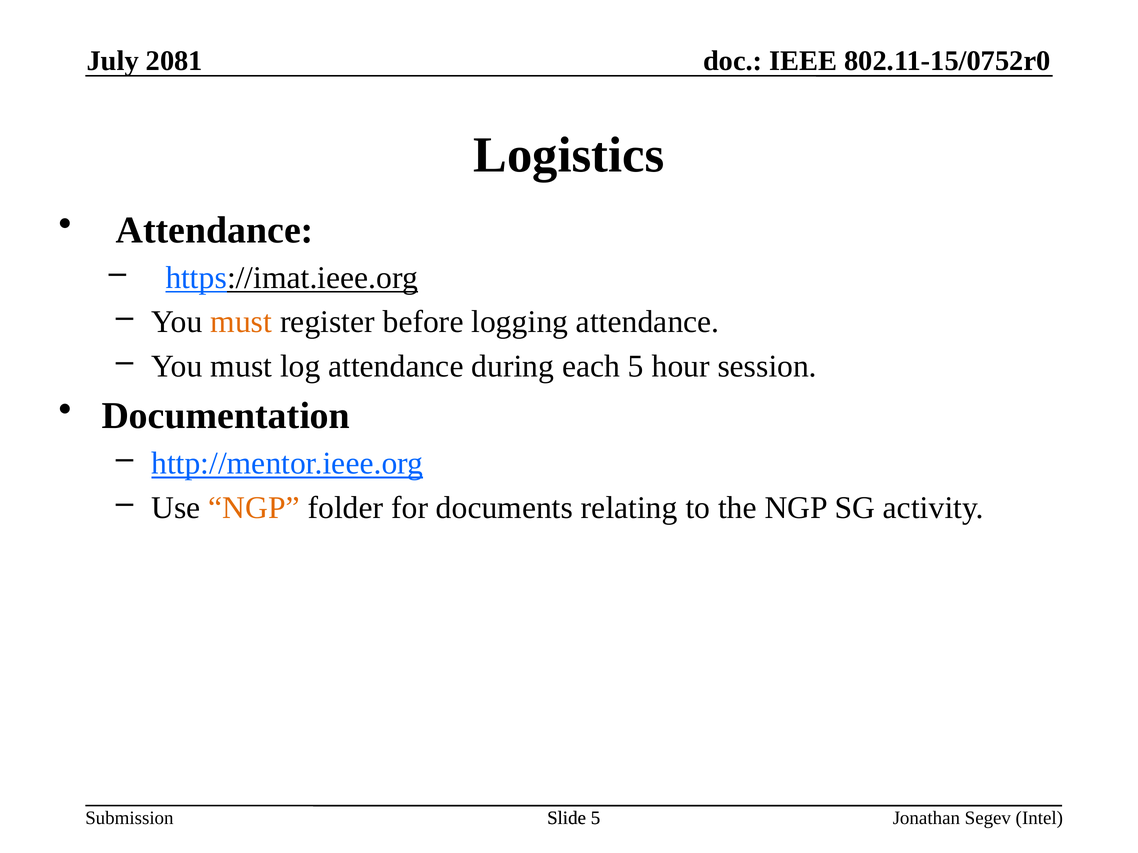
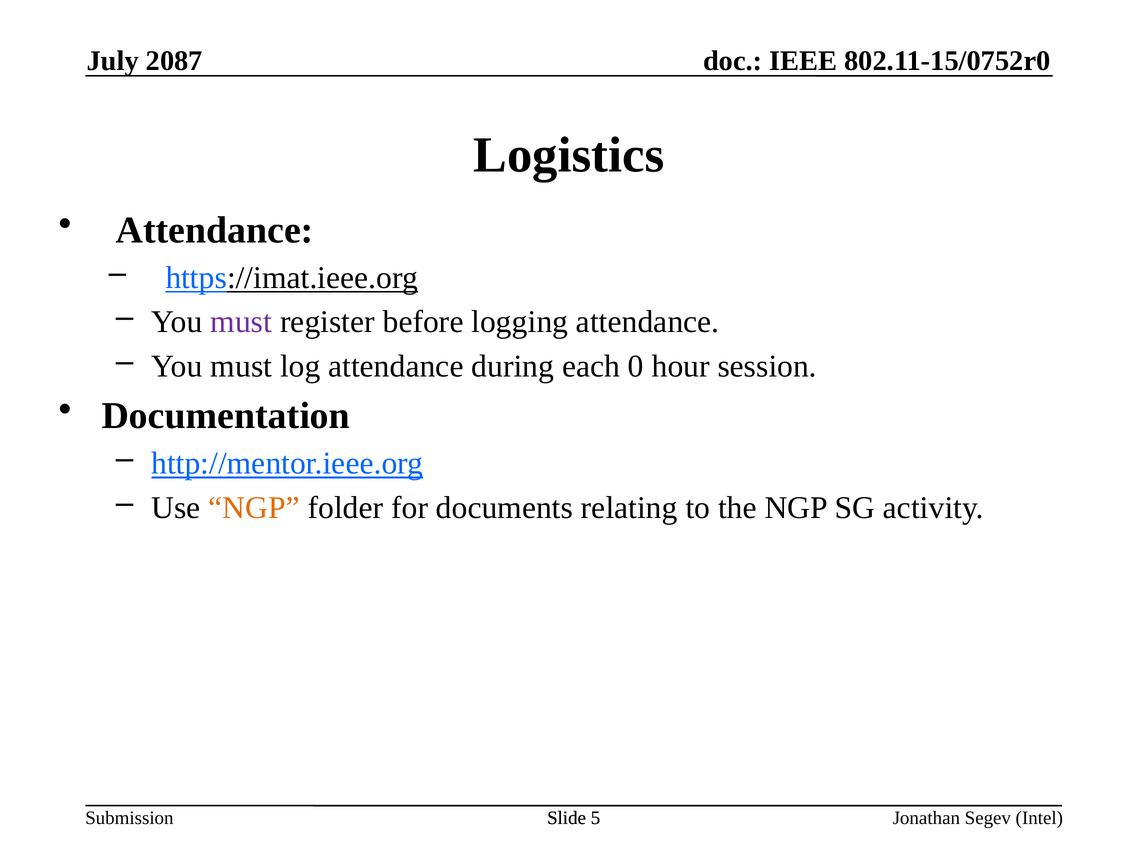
2081: 2081 -> 2087
must at (241, 322) colour: orange -> purple
each 5: 5 -> 0
